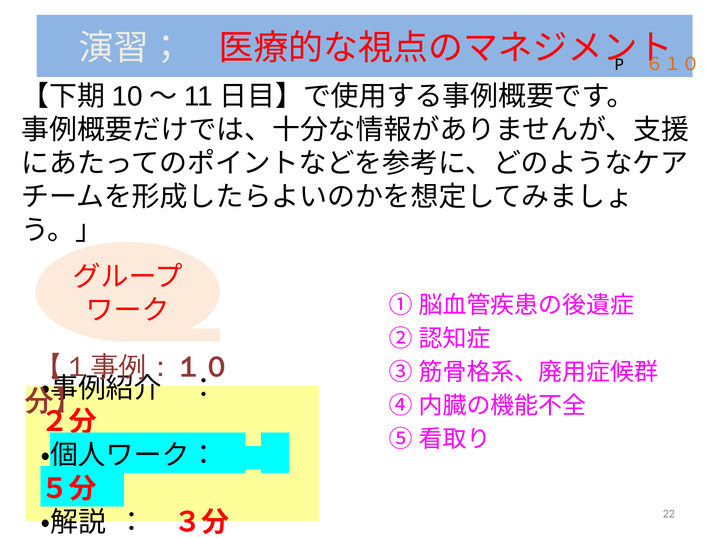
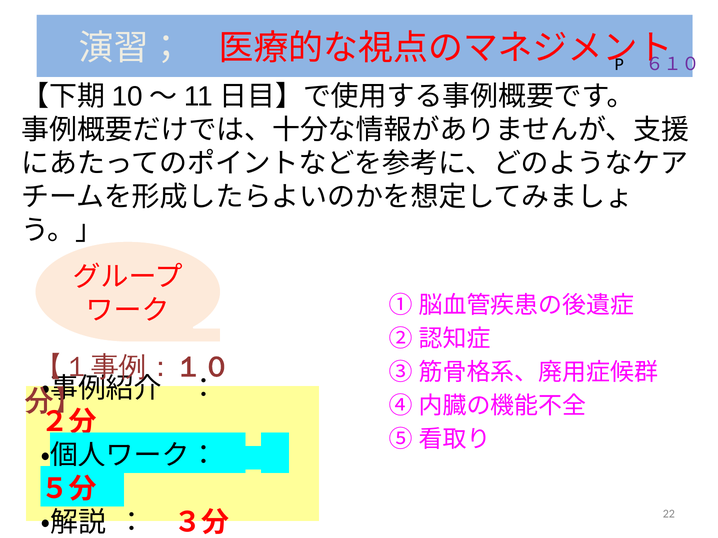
６１０ colour: orange -> purple
